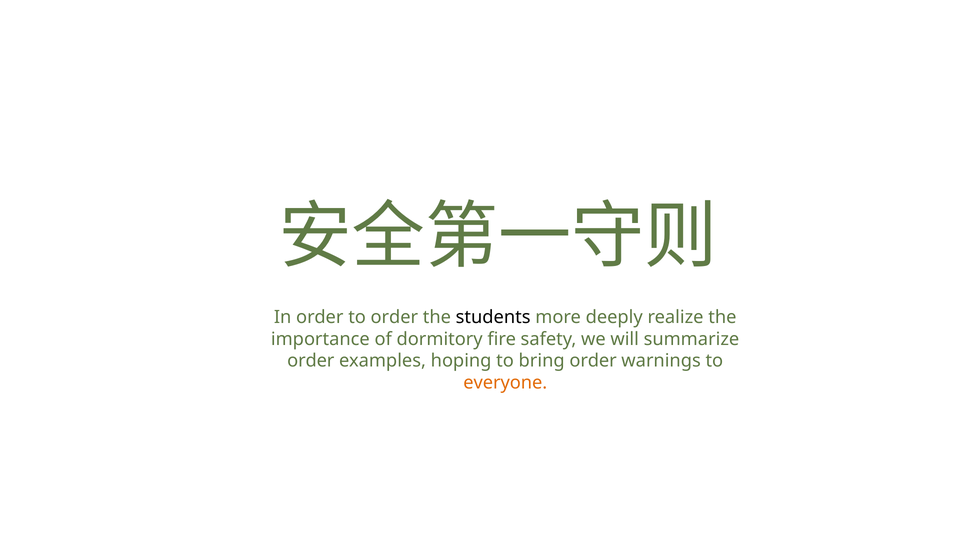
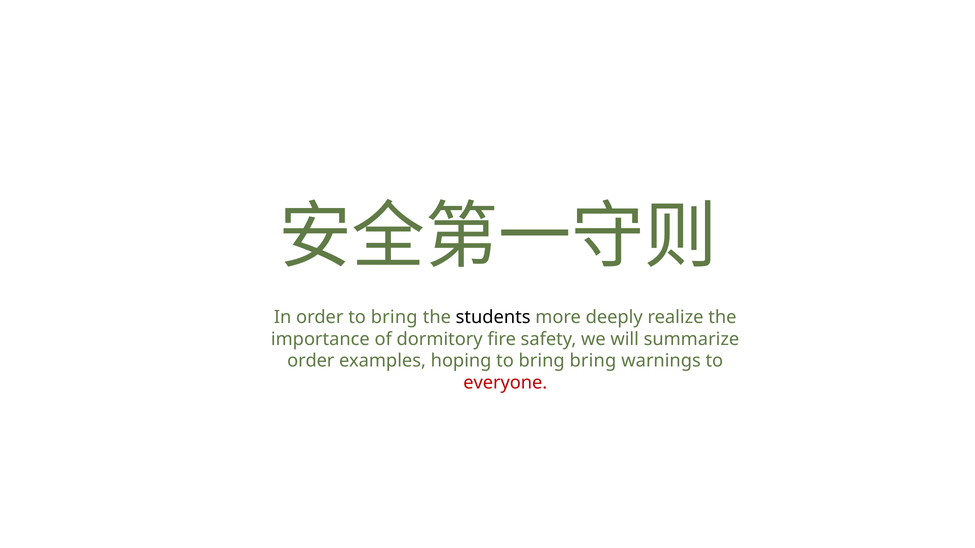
order to order: order -> bring
bring order: order -> bring
everyone colour: orange -> red
